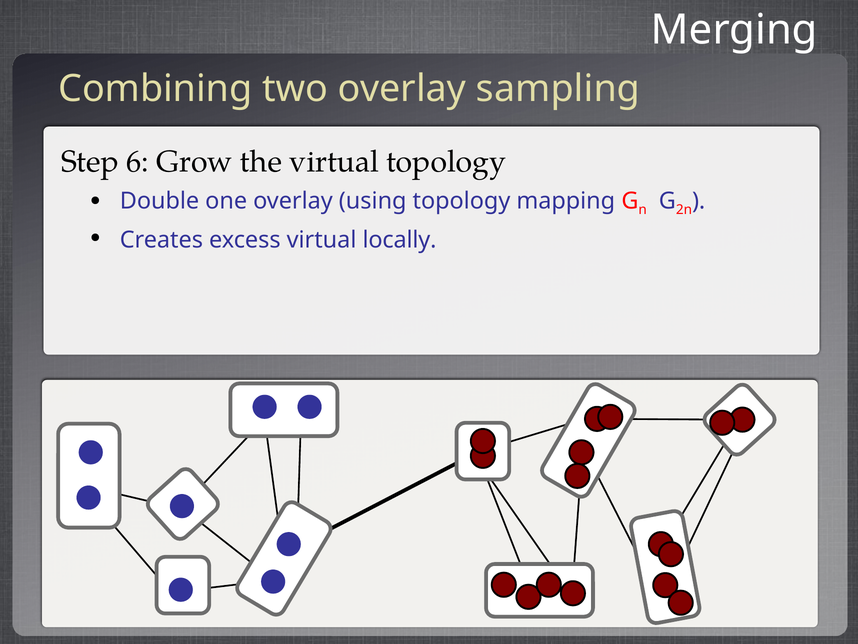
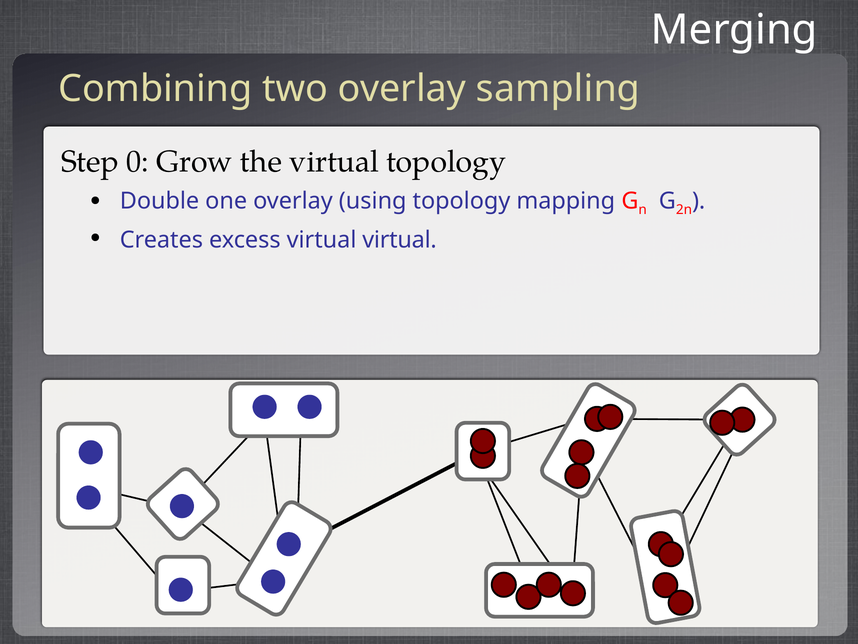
6: 6 -> 0
virtual locally: locally -> virtual
